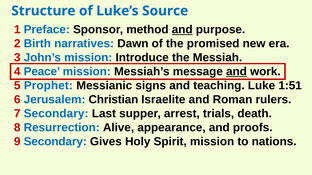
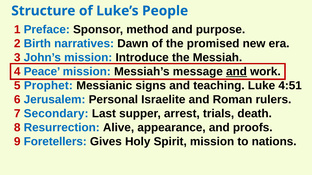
Source: Source -> People
and at (182, 30) underline: present -> none
1:51: 1:51 -> 4:51
Christian: Christian -> Personal
9 Secondary: Secondary -> Foretellers
